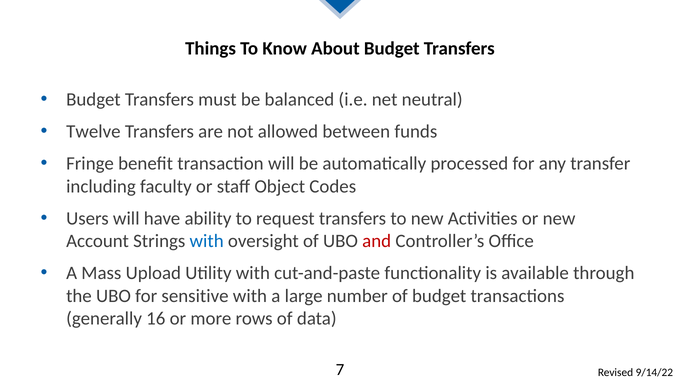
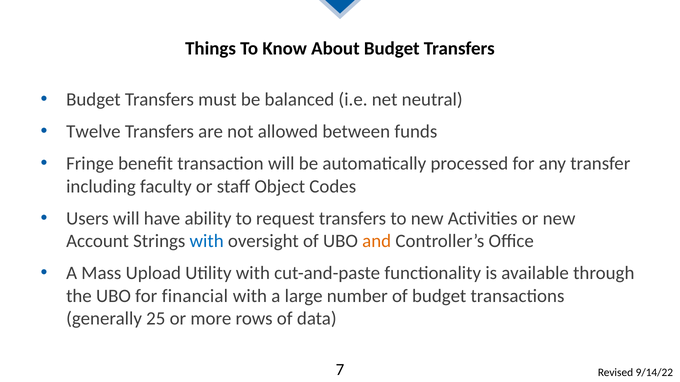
and colour: red -> orange
sensitive: sensitive -> financial
16: 16 -> 25
